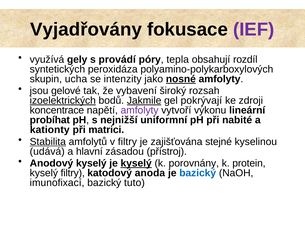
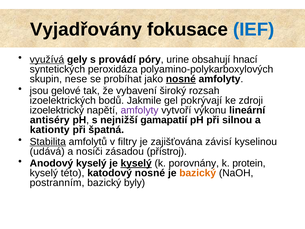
IEF colour: purple -> blue
využívá underline: none -> present
tepla: tepla -> urine
rozdíl: rozdíl -> hnací
ucha: ucha -> nese
intenzity: intenzity -> probíhat
izoelektrických underline: present -> none
Jakmile underline: present -> none
koncentrace: koncentrace -> izoelektrický
probíhat: probíhat -> antiséry
uniformní: uniformní -> gamapatií
nabité: nabité -> silnou
matrici: matrici -> špatná
stejné: stejné -> závisí
hlavní: hlavní -> nosiči
kyselý filtry: filtry -> této
katodový anoda: anoda -> nosné
bazický at (198, 173) colour: blue -> orange
imunofixací: imunofixací -> postranním
tuto: tuto -> byly
